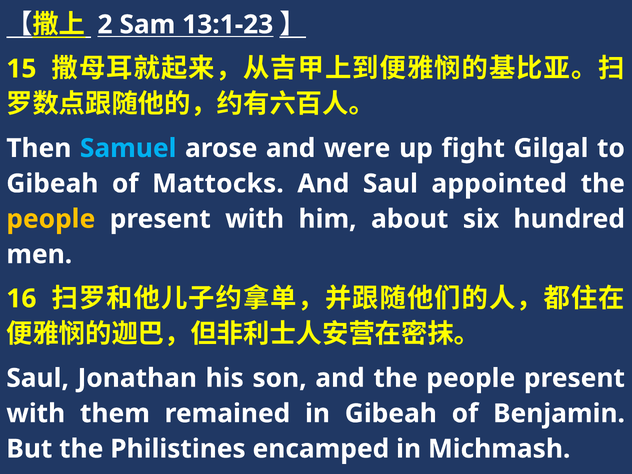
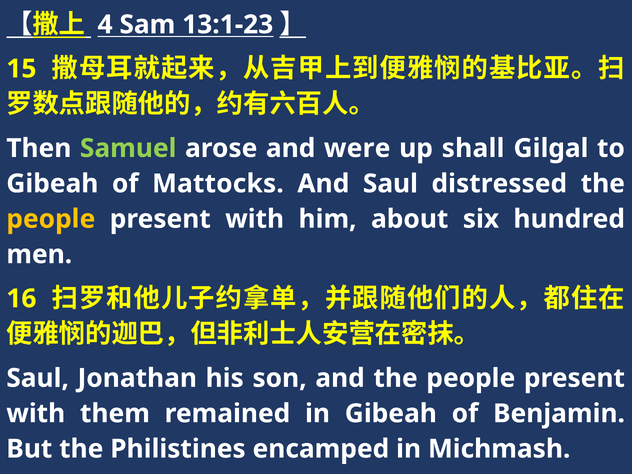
2: 2 -> 4
Samuel colour: light blue -> light green
fight: fight -> shall
appointed: appointed -> distressed
